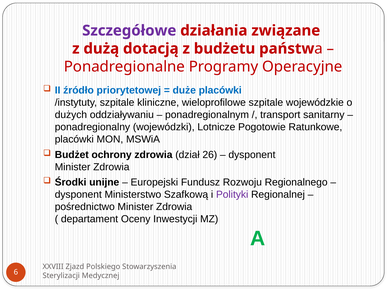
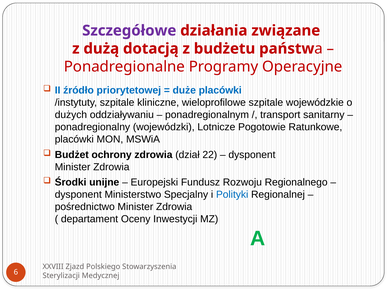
26: 26 -> 22
Szafkową: Szafkową -> Specjalny
Polityki colour: purple -> blue
